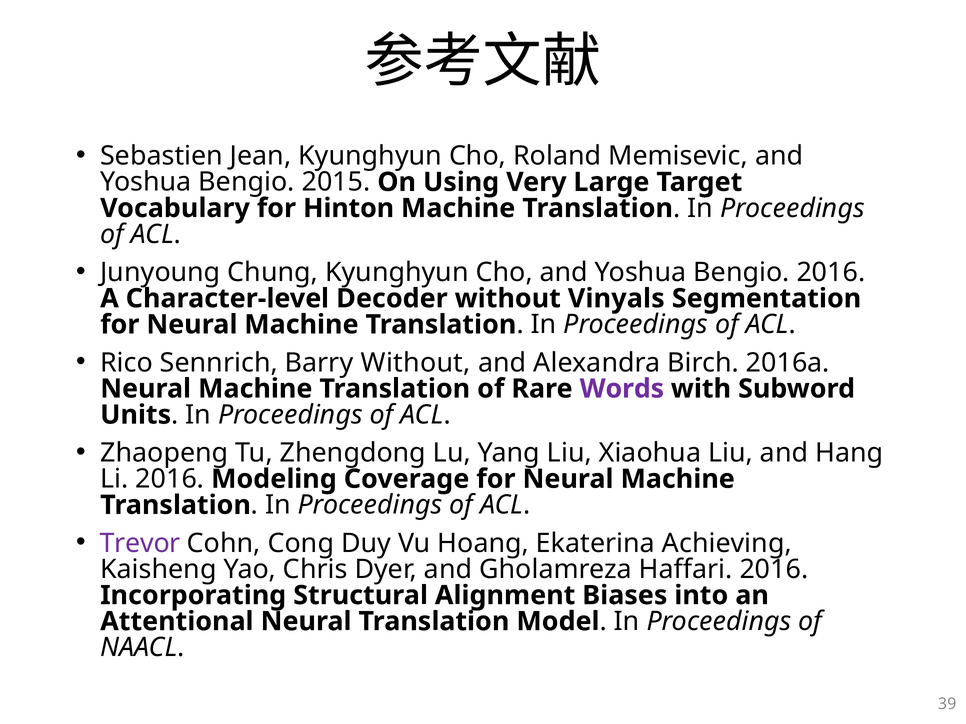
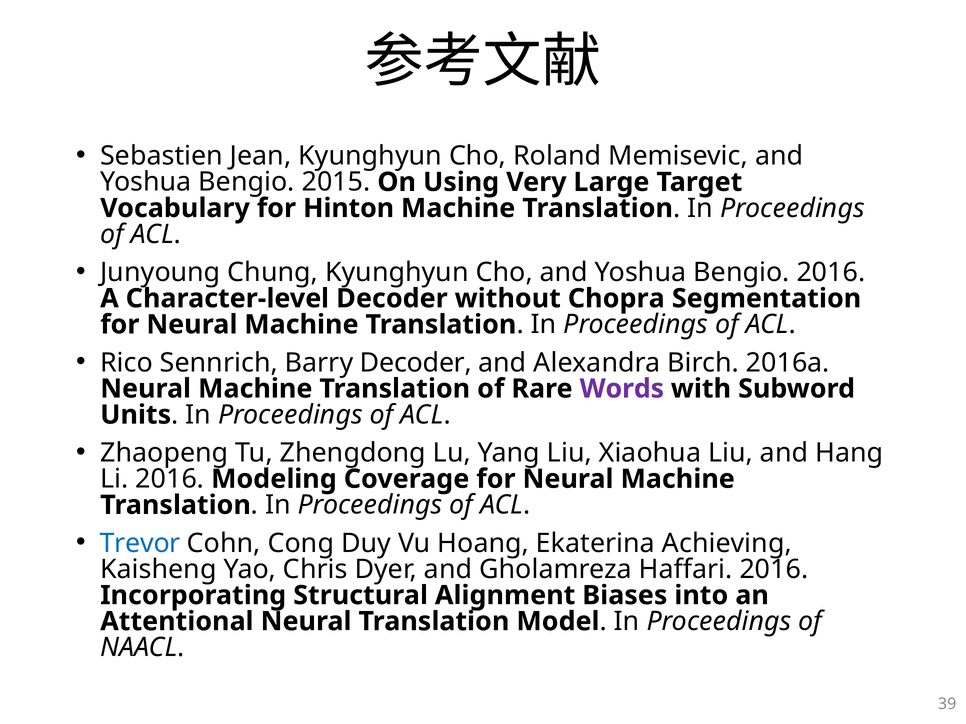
Vinyals: Vinyals -> Chopra
Barry Without: Without -> Decoder
Trevor colour: purple -> blue
